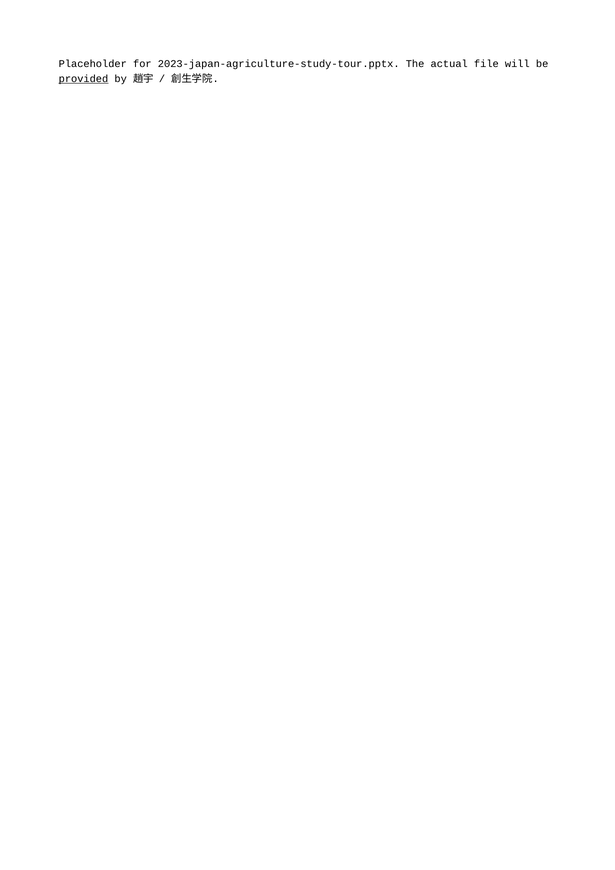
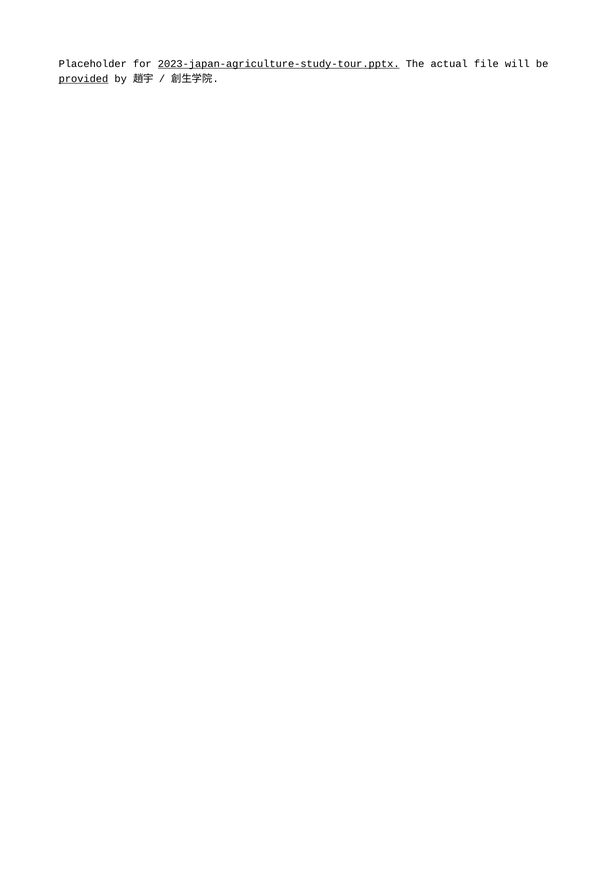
2023-japan-agriculture-study-tour.pptx underline: none -> present
